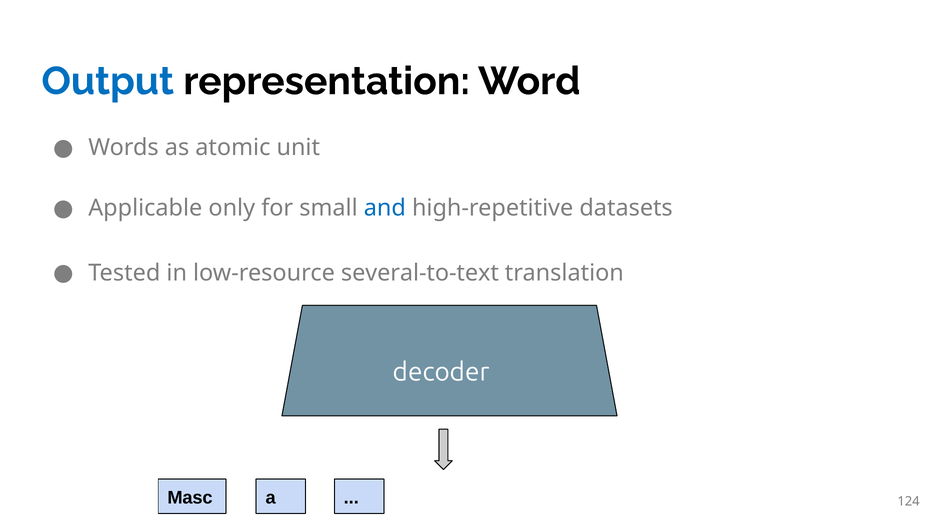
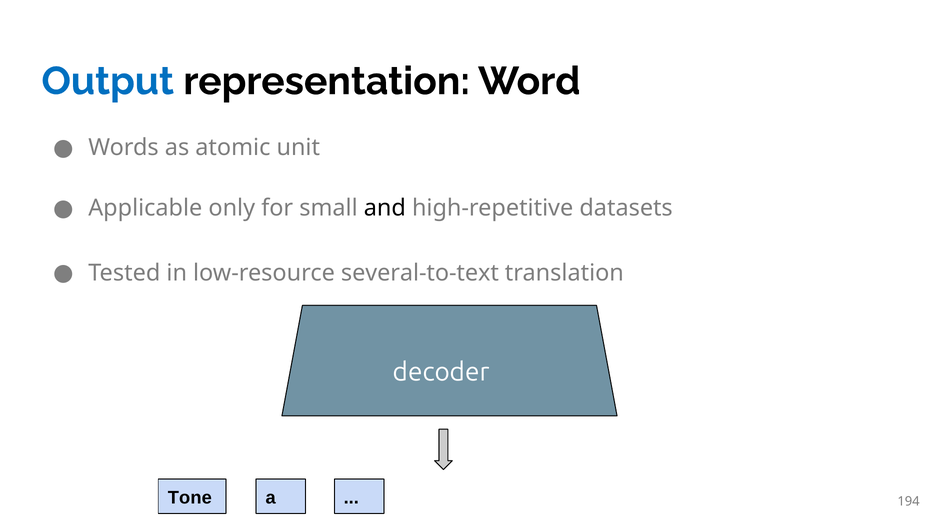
and colour: blue -> black
Masc: Masc -> Tone
124: 124 -> 194
